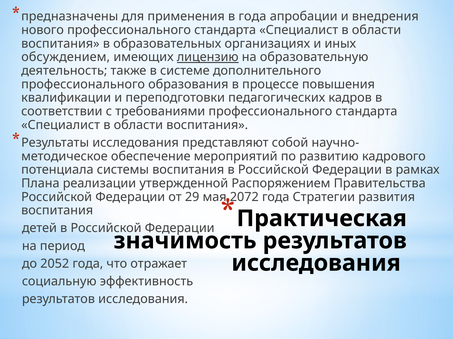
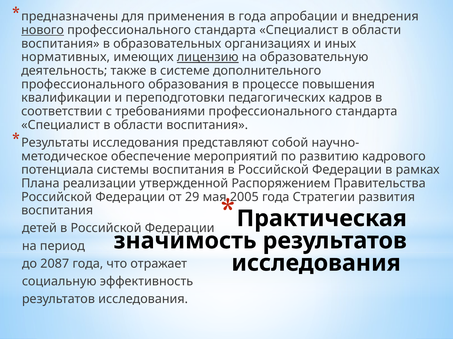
нового underline: none -> present
обсуждением: обсуждением -> нормативных
2072: 2072 -> 2005
2052: 2052 -> 2087
